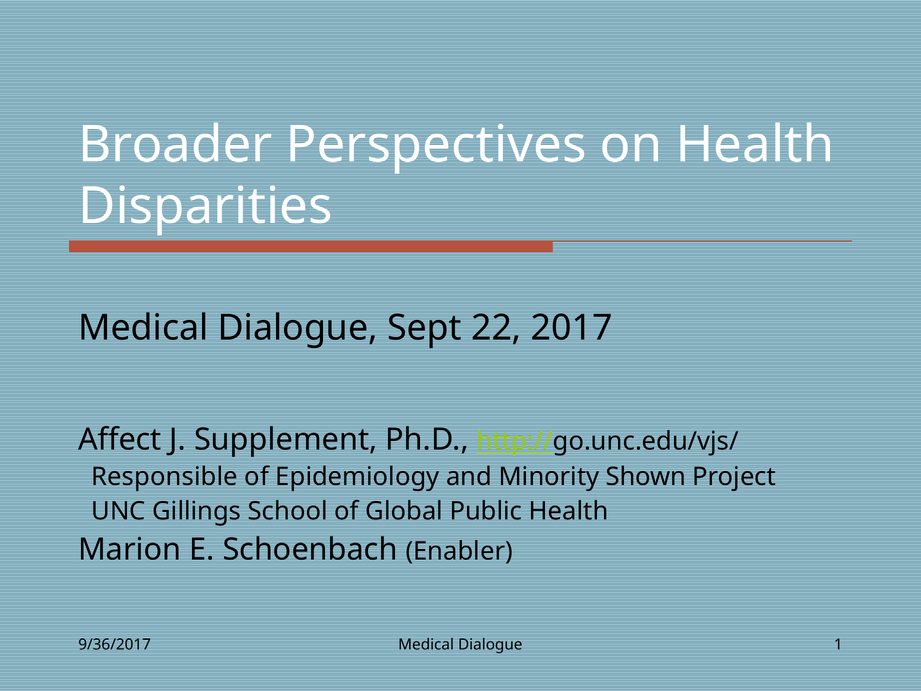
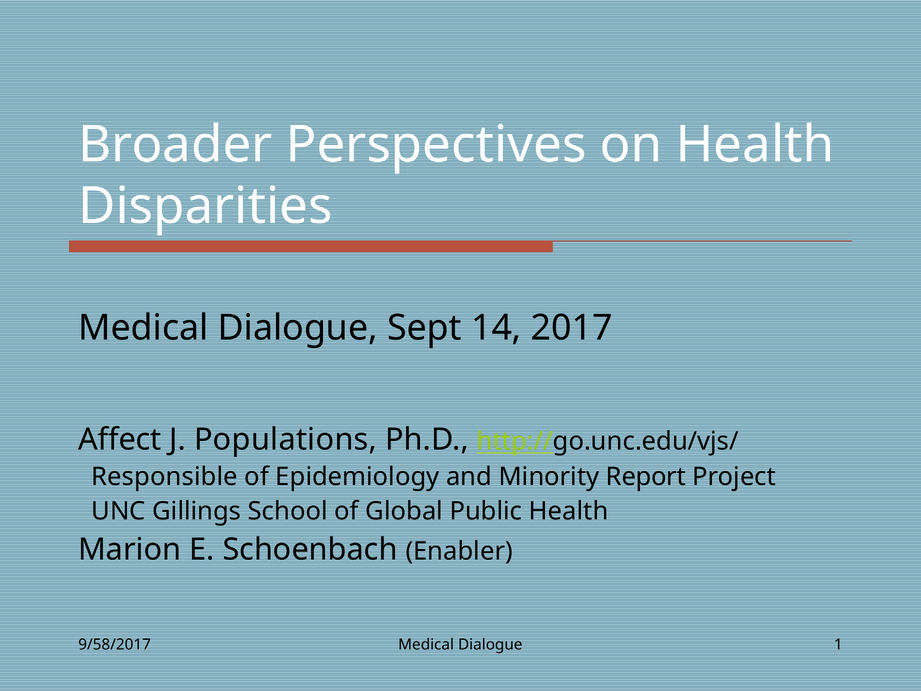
22: 22 -> 14
Supplement: Supplement -> Populations
Shown: Shown -> Report
9/36/2017: 9/36/2017 -> 9/58/2017
